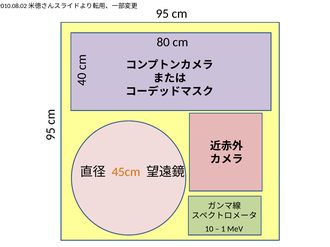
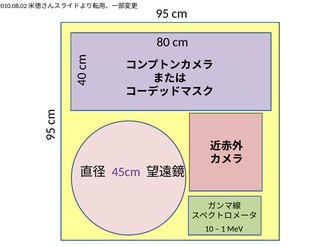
45cm colour: orange -> purple
